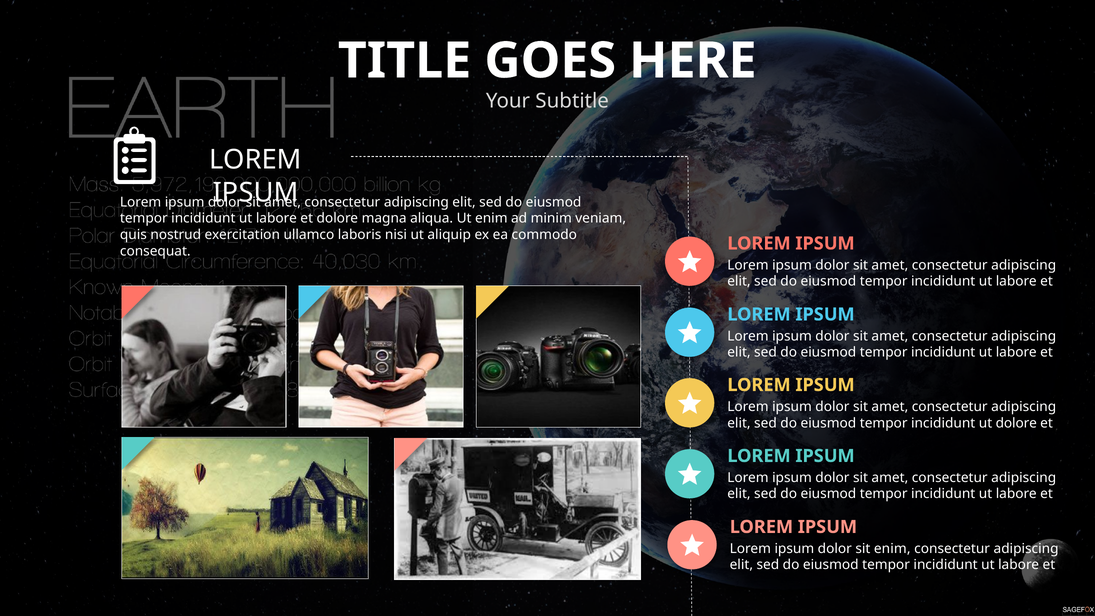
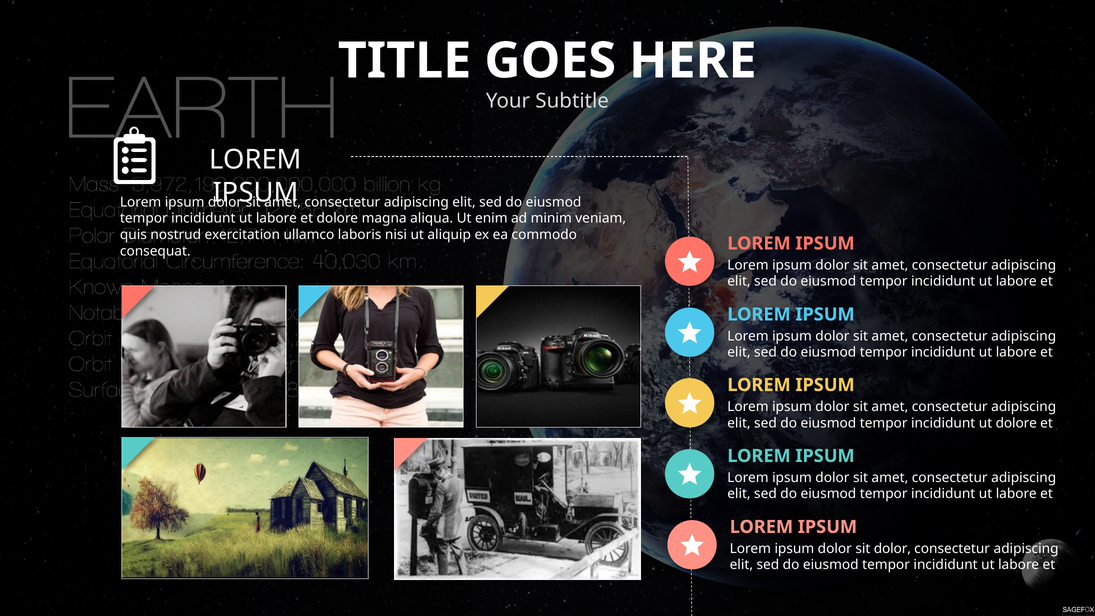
sit enim: enim -> dolor
